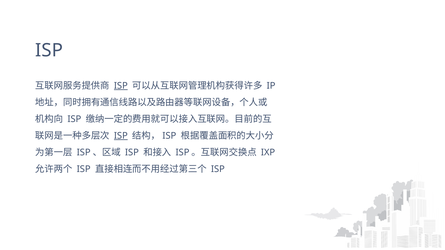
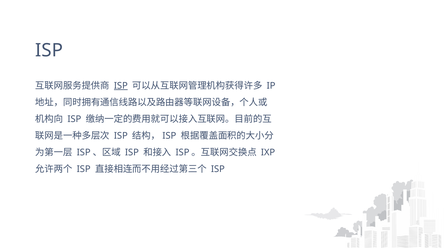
ISP at (121, 136) underline: present -> none
